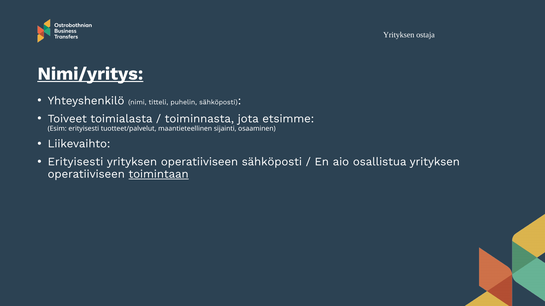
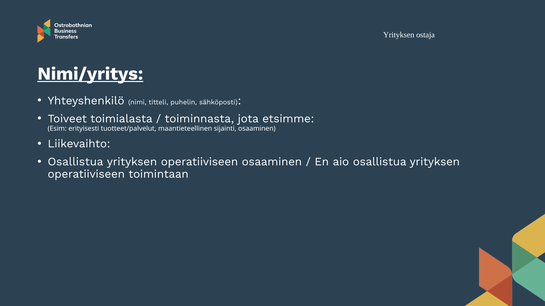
Erityisesti at (76, 162): Erityisesti -> Osallistua
operatiiviseen sähköposti: sähköposti -> osaaminen
toimintaan underline: present -> none
